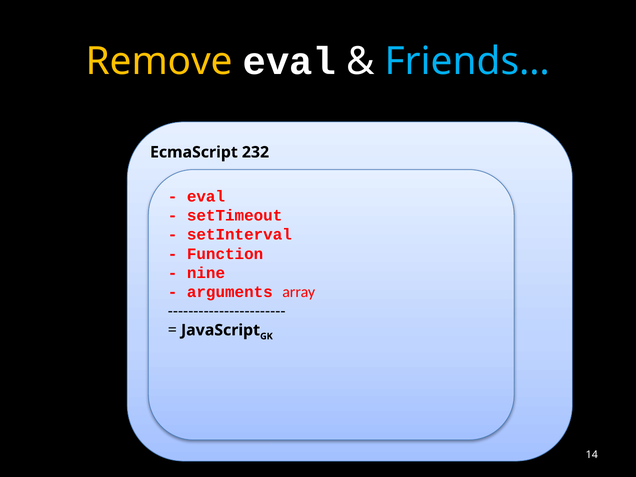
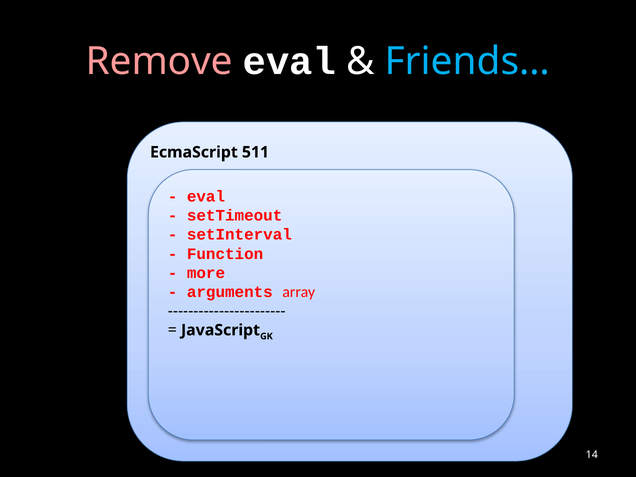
Remove colour: yellow -> pink
232: 232 -> 511
nine: nine -> more
